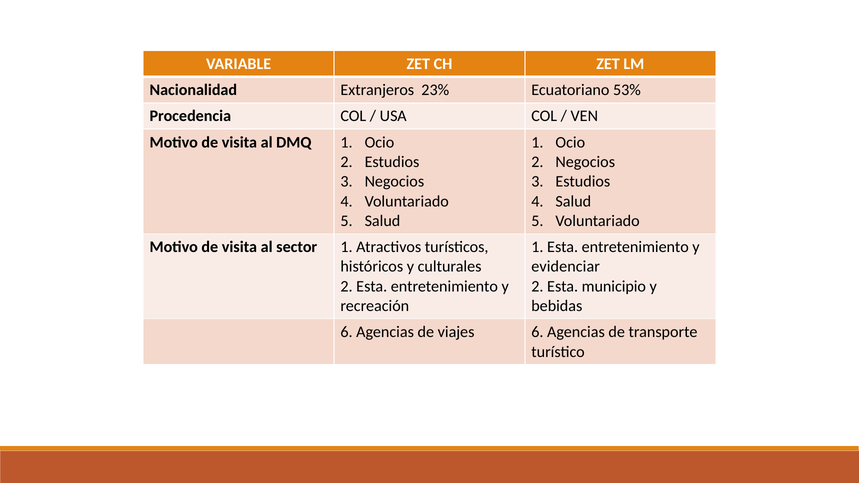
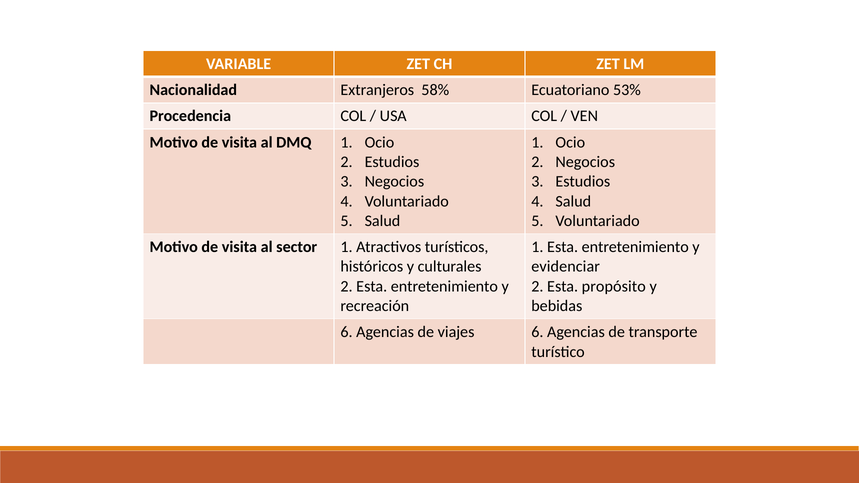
23%: 23% -> 58%
municipio: municipio -> propósito
